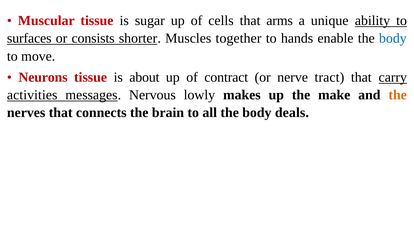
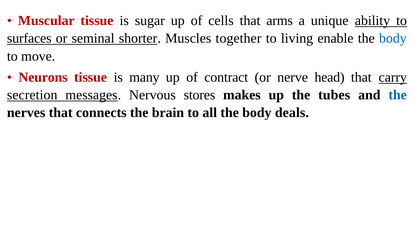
consists: consists -> seminal
hands: hands -> living
about: about -> many
tract: tract -> head
activities: activities -> secretion
lowly: lowly -> stores
make: make -> tubes
the at (398, 95) colour: orange -> blue
